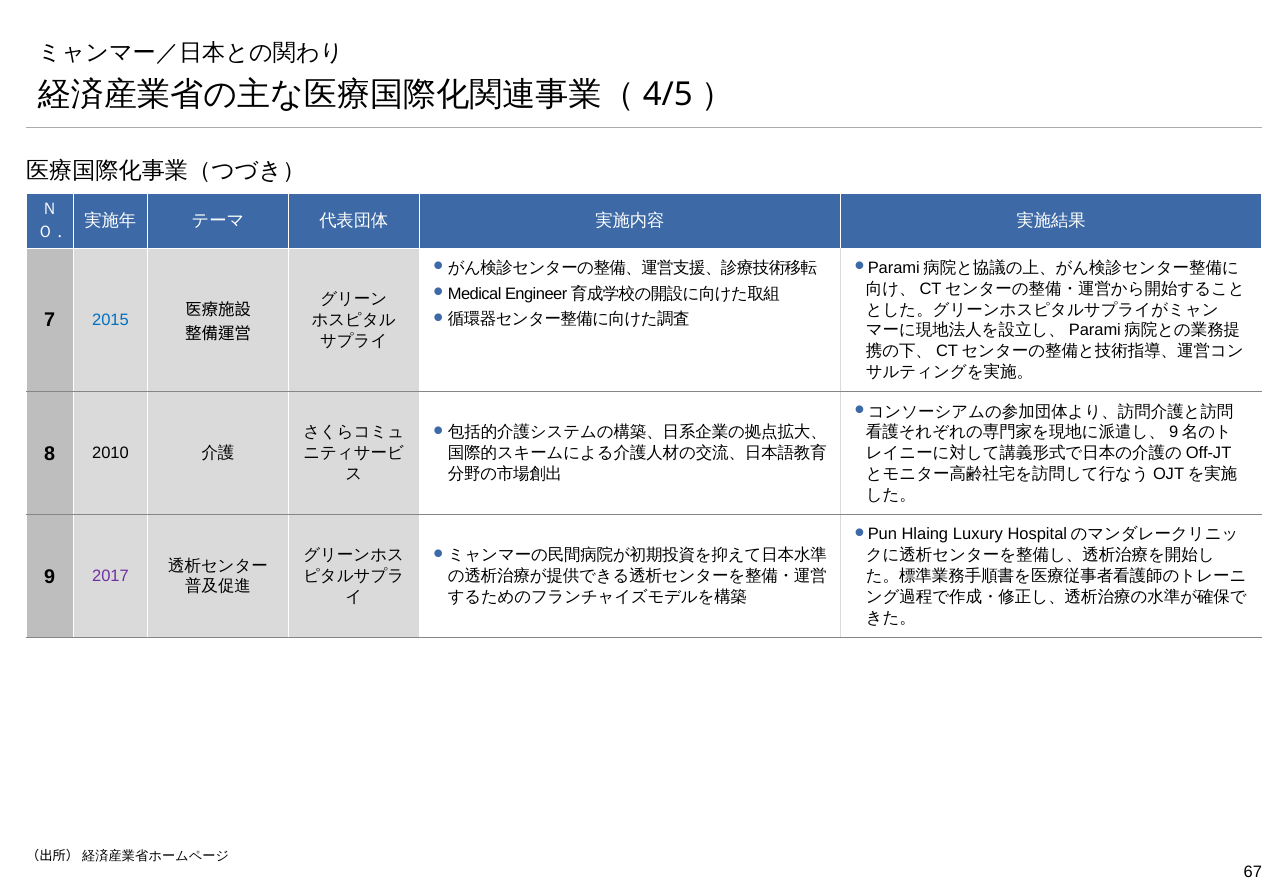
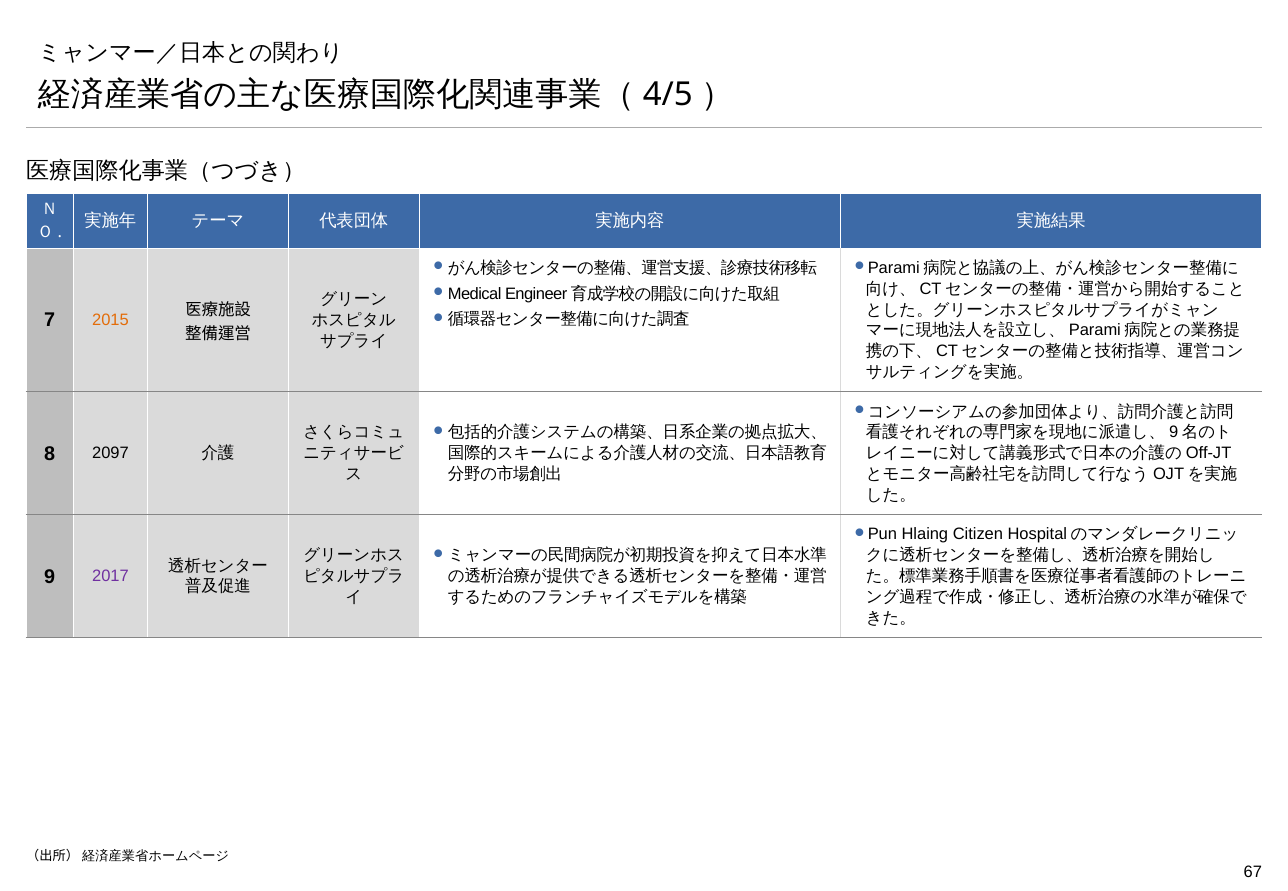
2015 colour: blue -> orange
2010: 2010 -> 2097
Luxury: Luxury -> Citizen
